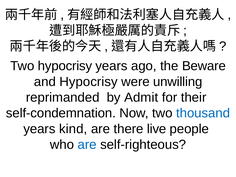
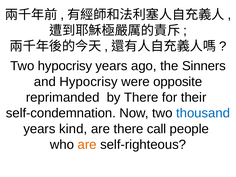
Beware: Beware -> Sinners
unwilling: unwilling -> opposite
by Admit: Admit -> There
live: live -> call
are at (87, 145) colour: blue -> orange
